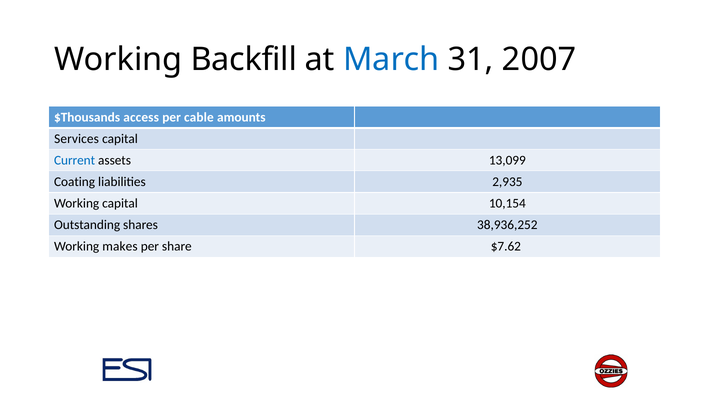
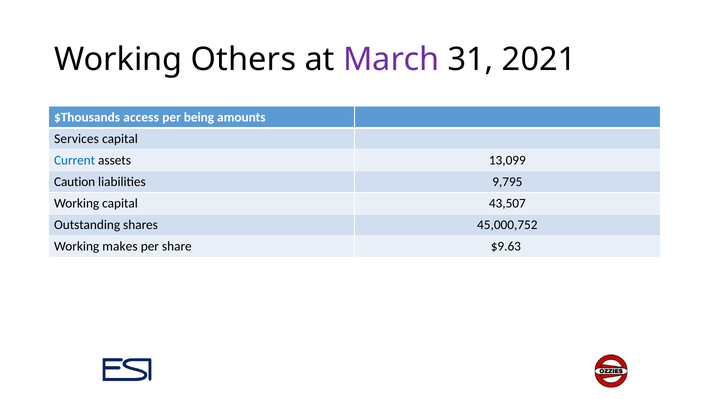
Backfill: Backfill -> Others
March colour: blue -> purple
2007: 2007 -> 2021
cable: cable -> being
Coating: Coating -> Caution
2,935: 2,935 -> 9,795
10,154: 10,154 -> 43,507
38,936,252: 38,936,252 -> 45,000,752
$7.62: $7.62 -> $9.63
